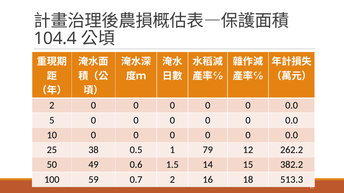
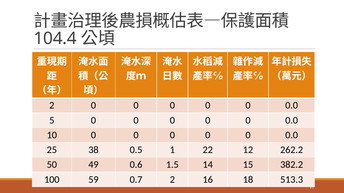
79: 79 -> 22
